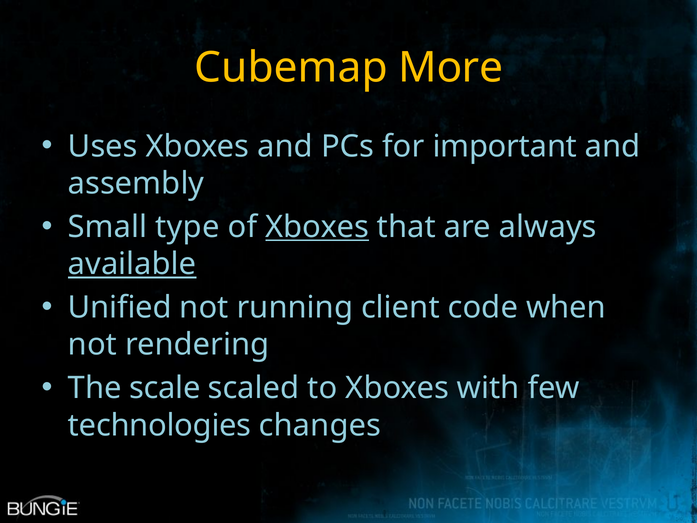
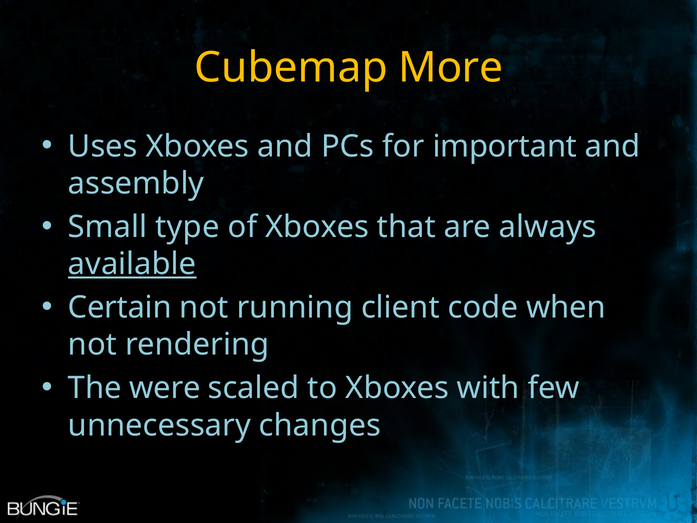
Xboxes at (317, 227) underline: present -> none
Unified: Unified -> Certain
scale: scale -> were
technologies: technologies -> unnecessary
